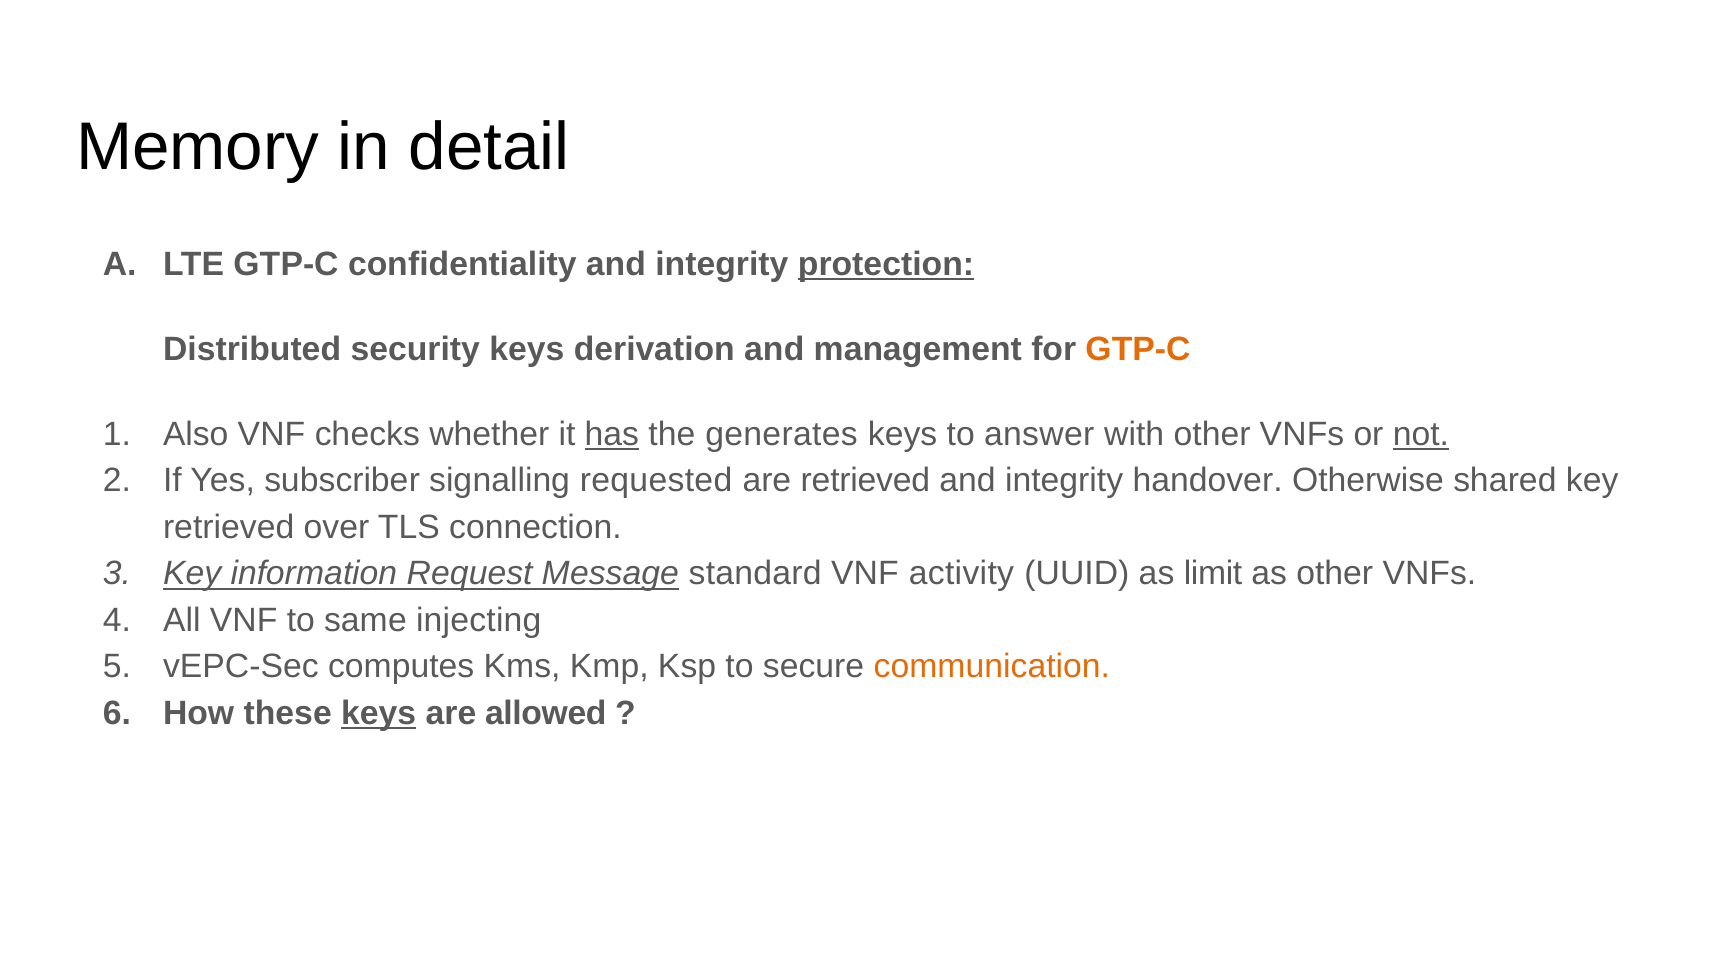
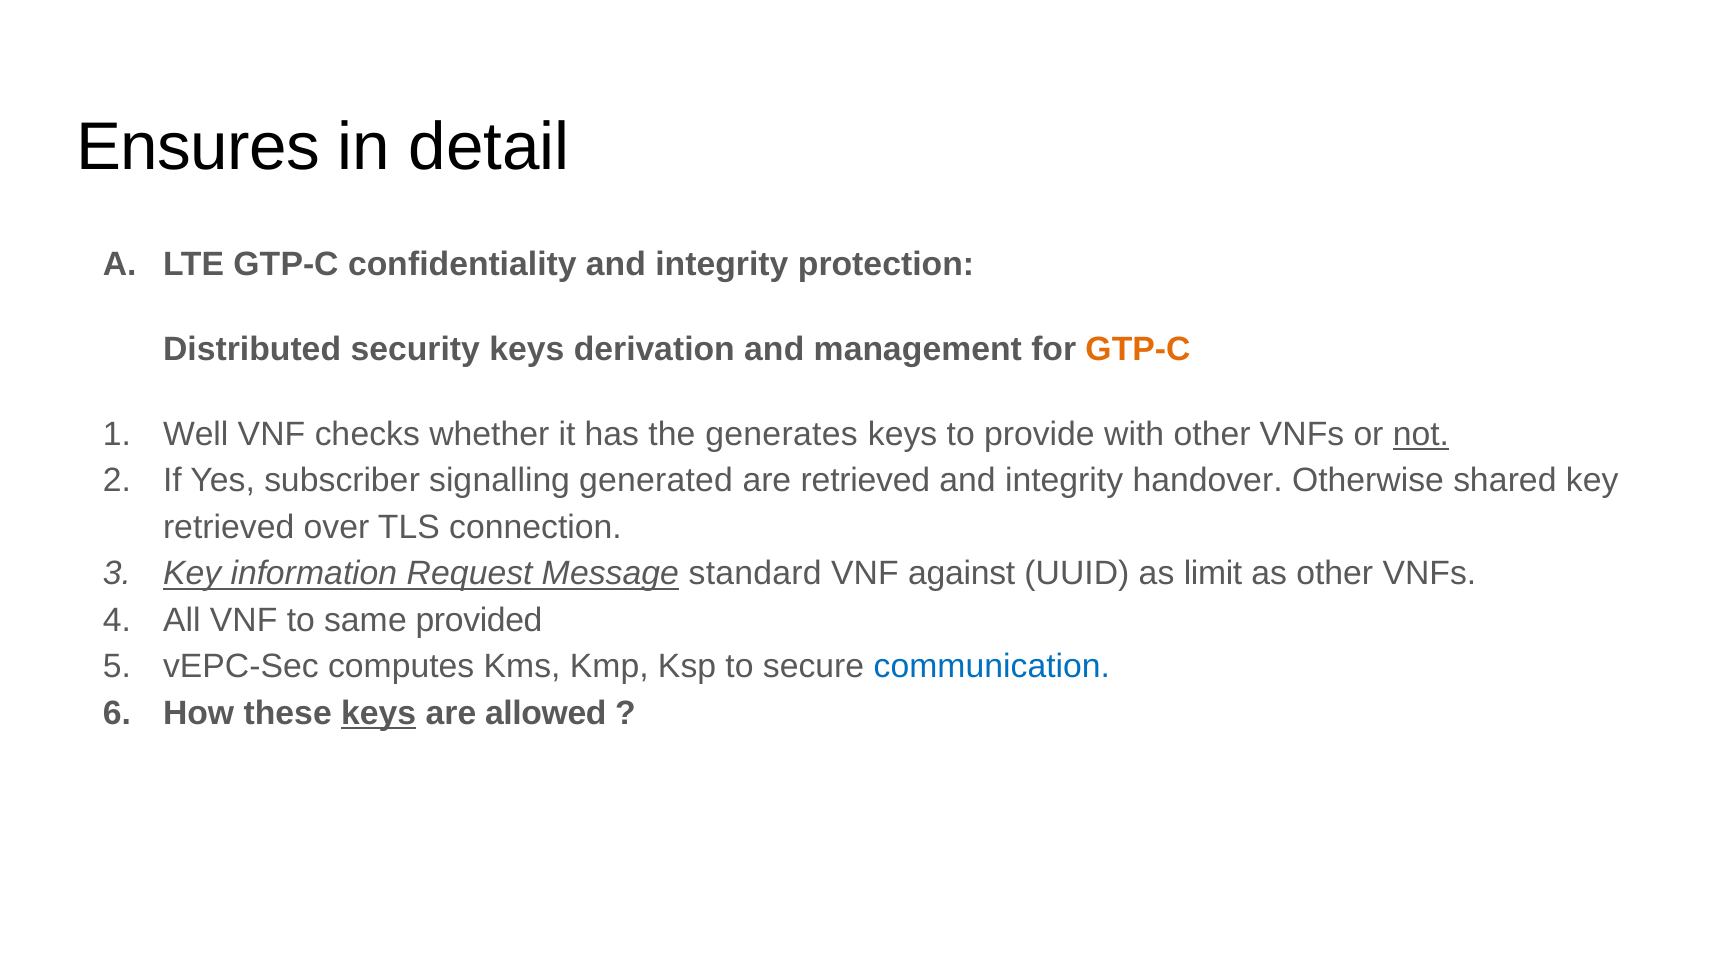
Memory: Memory -> Ensures
protection underline: present -> none
Also: Also -> Well
has underline: present -> none
answer: answer -> provide
requested: requested -> generated
activity: activity -> against
injecting: injecting -> provided
communication colour: orange -> blue
